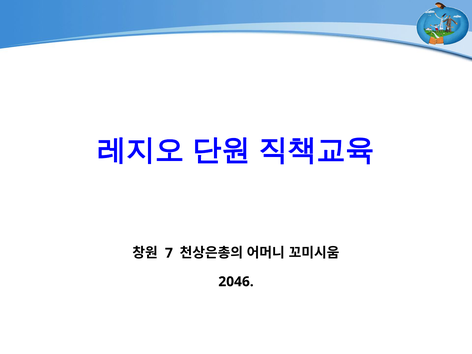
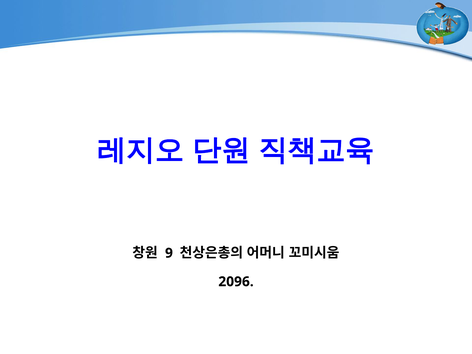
7: 7 -> 9
2046: 2046 -> 2096
